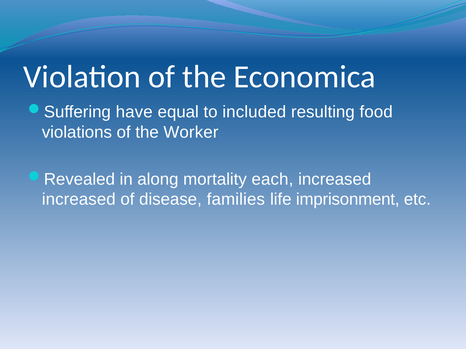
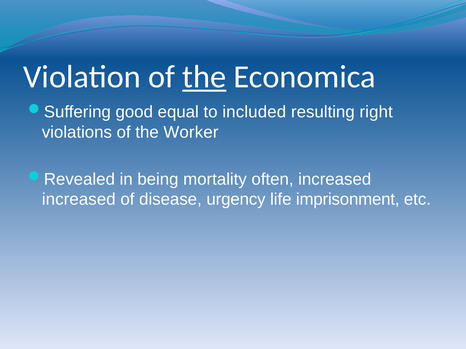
the at (204, 77) underline: none -> present
have: have -> good
food: food -> right
along: along -> being
each: each -> often
families: families -> urgency
